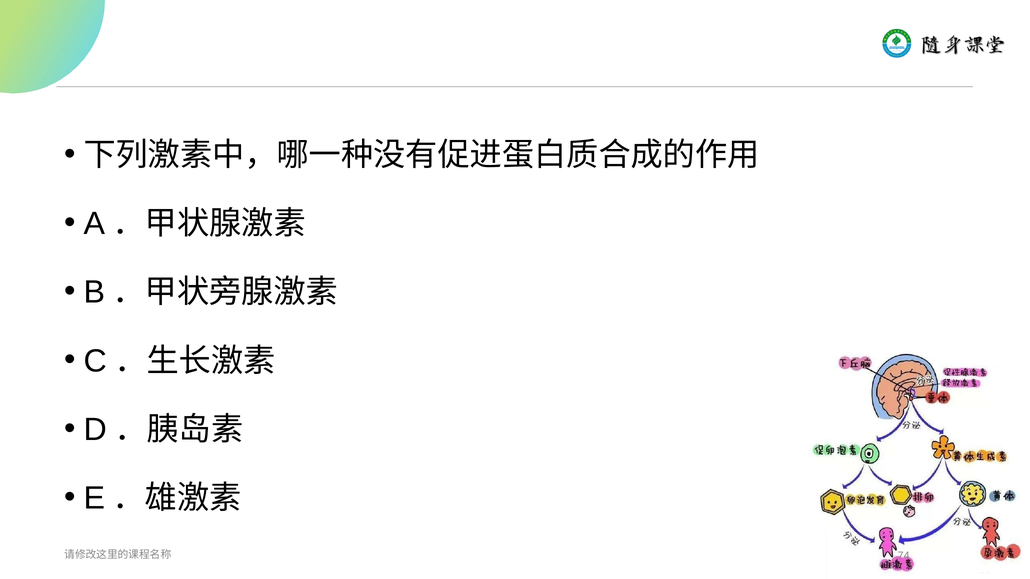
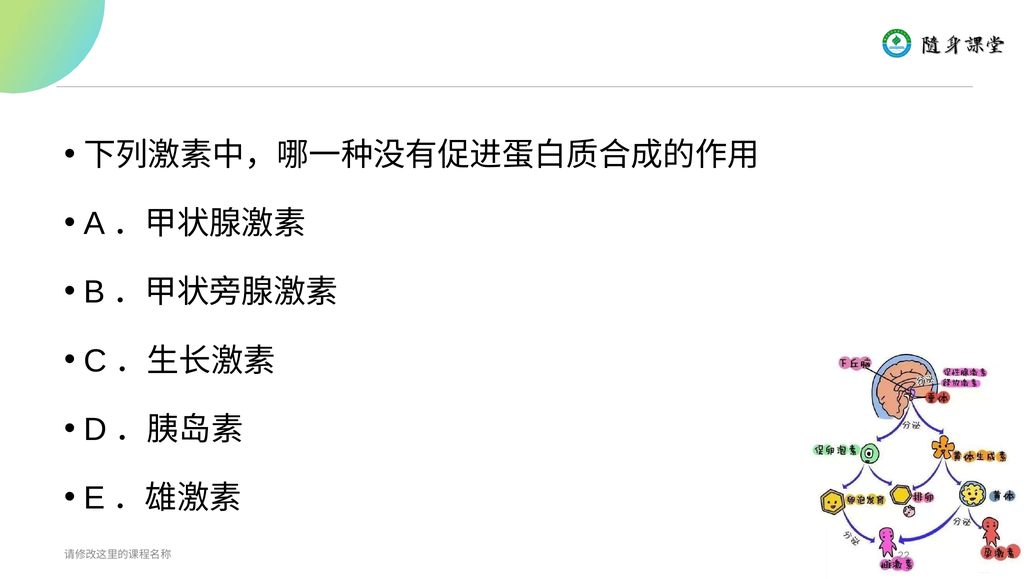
74: 74 -> 22
